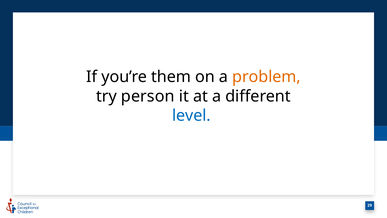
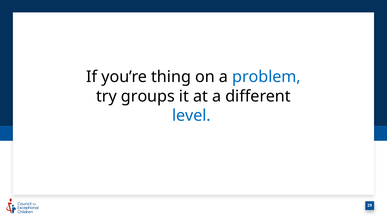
them: them -> thing
problem colour: orange -> blue
person: person -> groups
